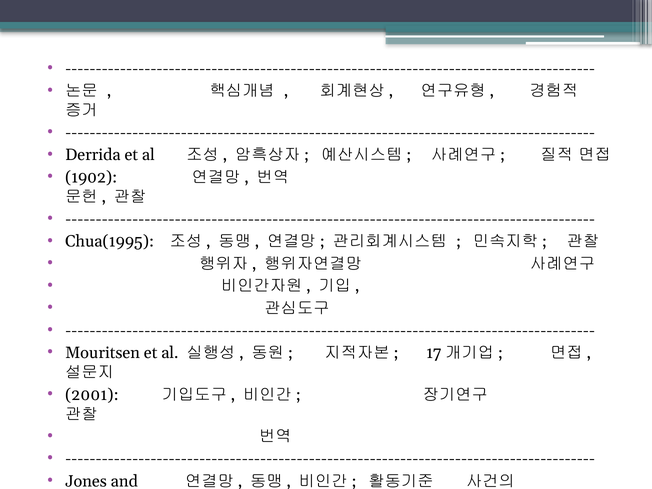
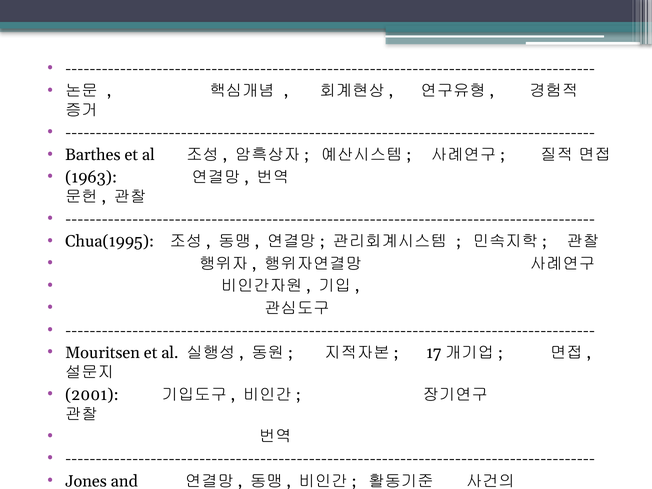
Derrida: Derrida -> Barthes
1902: 1902 -> 1963
